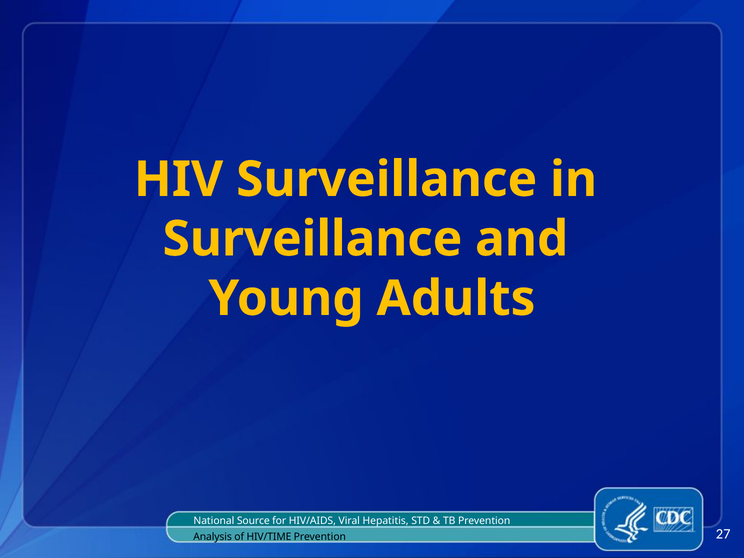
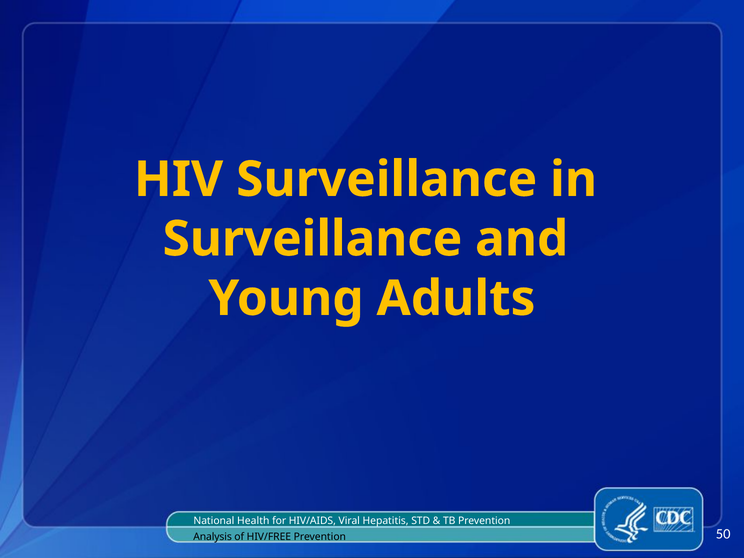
Source: Source -> Health
HIV/TIME: HIV/TIME -> HIV/FREE
27: 27 -> 50
